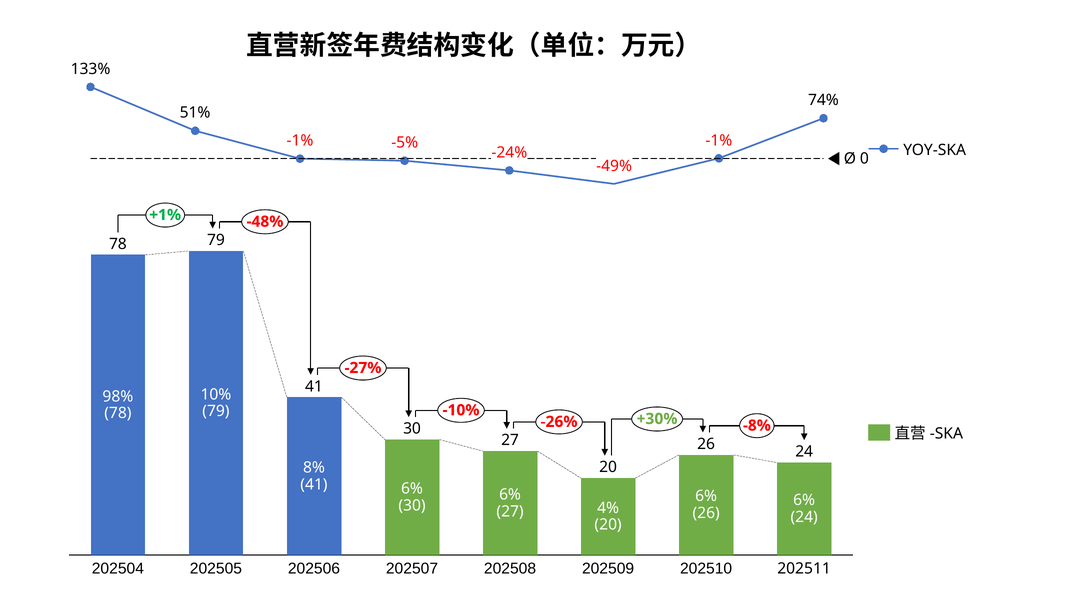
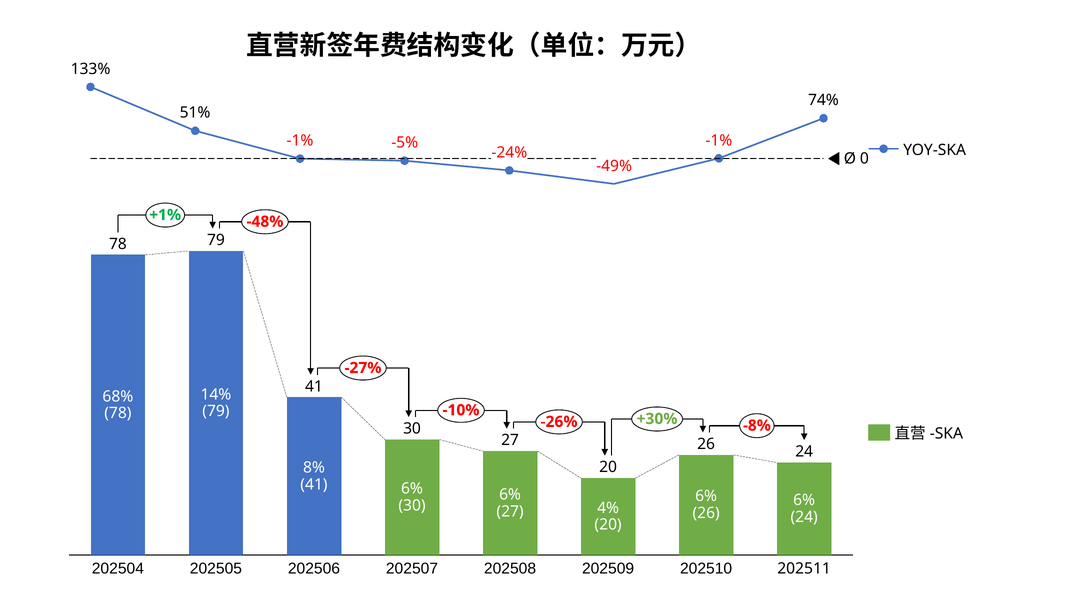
10%: 10% -> 14%
98%: 98% -> 68%
